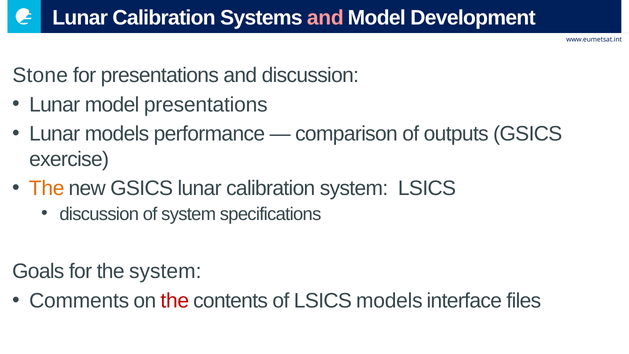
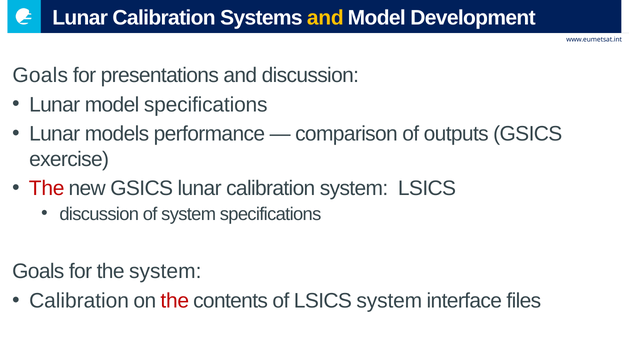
and at (325, 18) colour: pink -> yellow
Stone at (40, 75): Stone -> Goals
model presentations: presentations -> specifications
The at (47, 188) colour: orange -> red
Comments at (79, 301): Comments -> Calibration
LSICS models: models -> system
